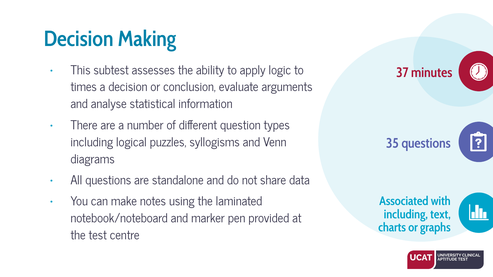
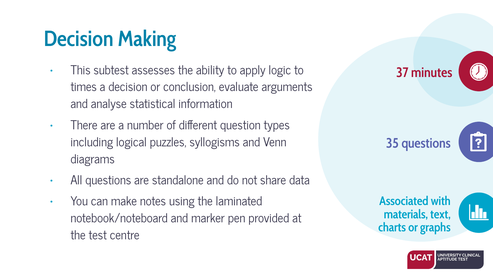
including at (406, 215): including -> materials
